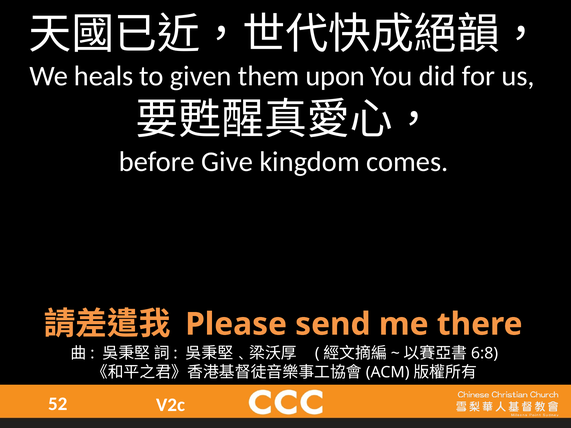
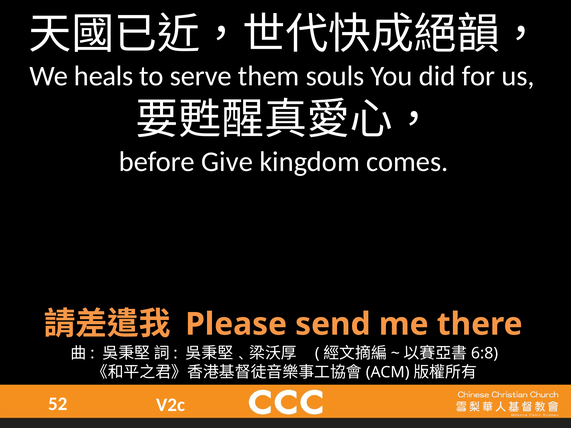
given: given -> serve
upon: upon -> souls
